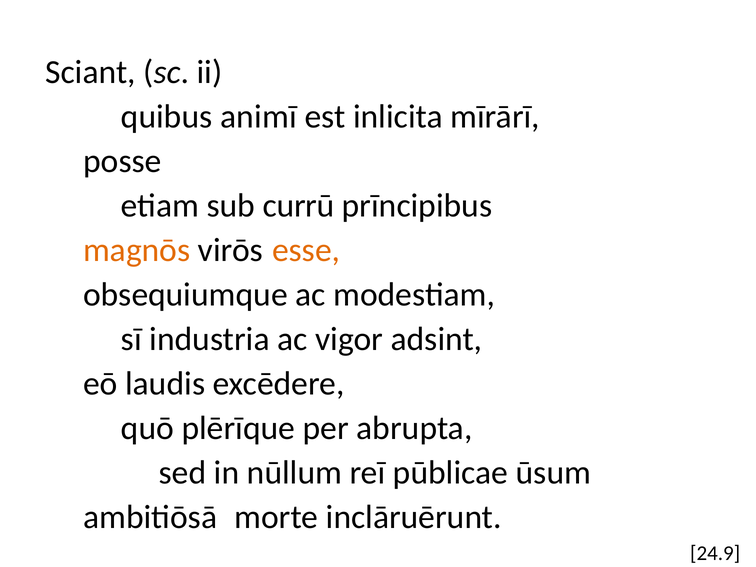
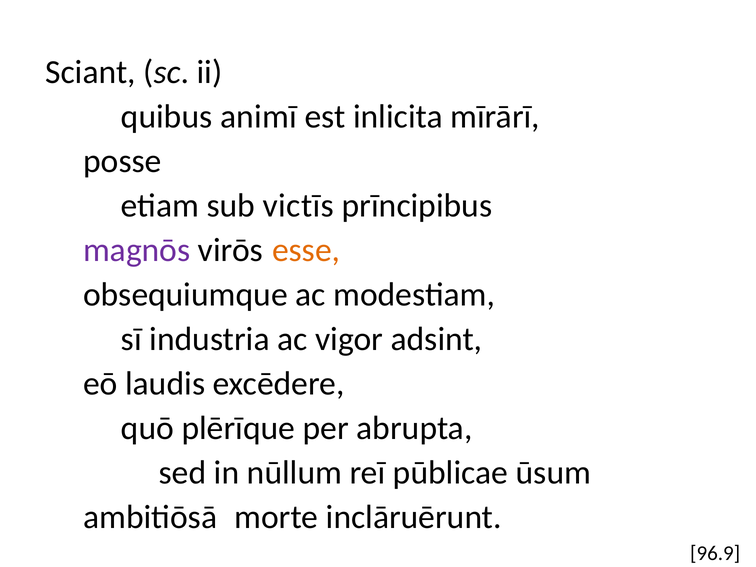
currū: currū -> victīs
magnōs colour: orange -> purple
24.9: 24.9 -> 96.9
